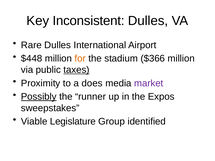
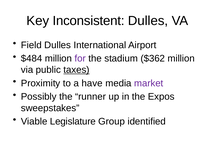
Rare: Rare -> Field
$448: $448 -> $484
for colour: orange -> purple
$366: $366 -> $362
does: does -> have
Possibly underline: present -> none
